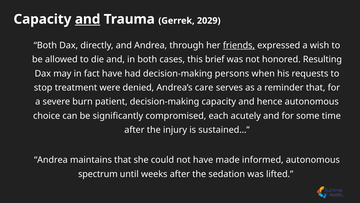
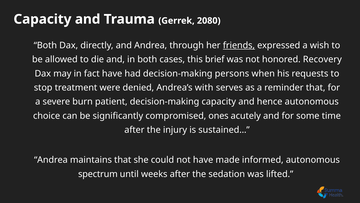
and at (88, 19) underline: present -> none
2029: 2029 -> 2080
Resulting: Resulting -> Recovery
care: care -> with
each: each -> ones
